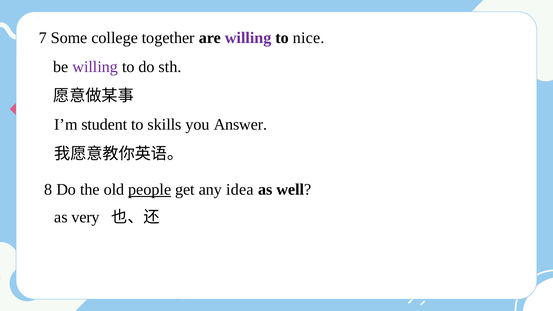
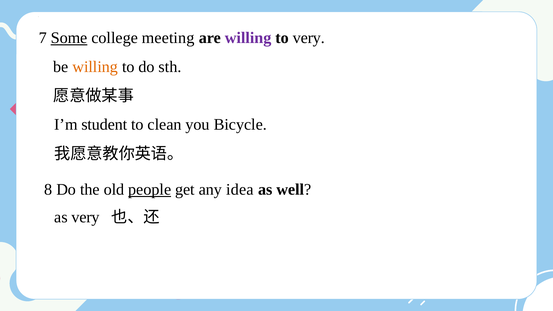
Some underline: none -> present
together: together -> meeting
to nice: nice -> very
willing at (95, 67) colour: purple -> orange
skills: skills -> clean
Answer: Answer -> Bicycle
